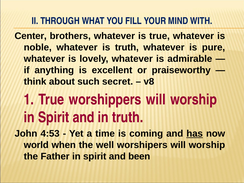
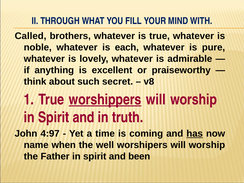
Center: Center -> Called
is truth: truth -> each
worshippers underline: none -> present
4:53: 4:53 -> 4:97
world: world -> name
